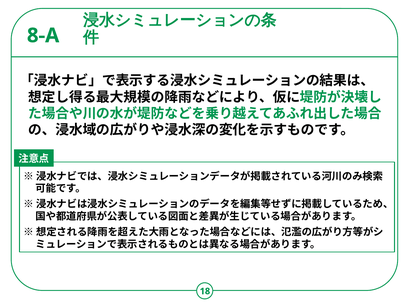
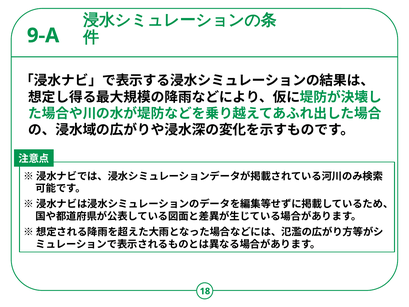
8-A: 8-A -> 9-A
